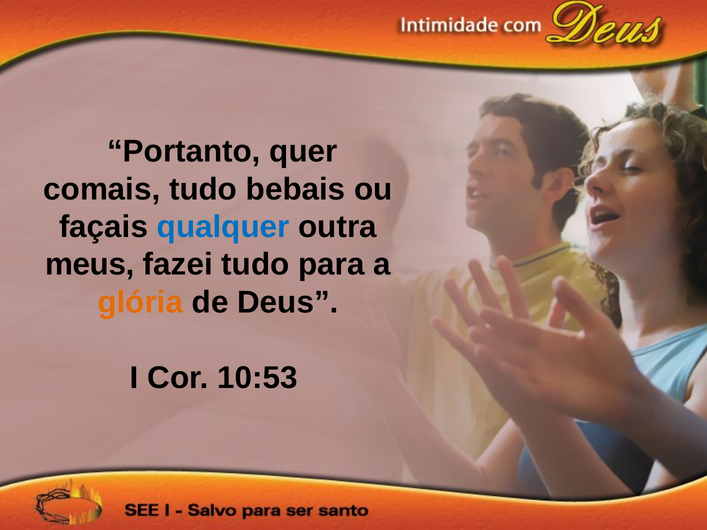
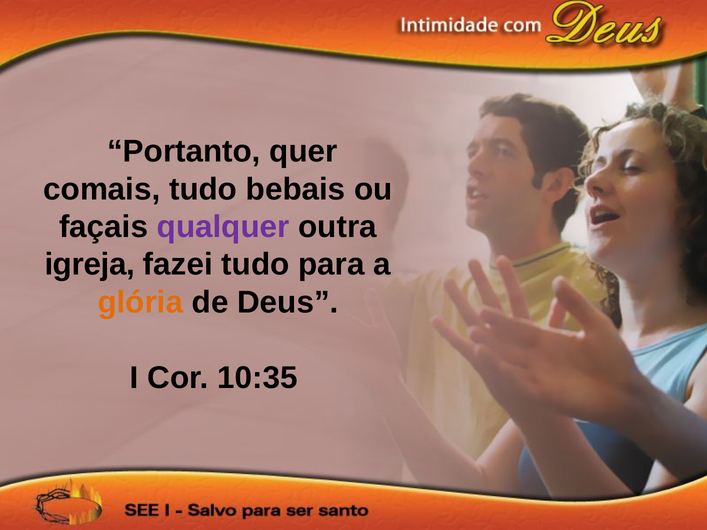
qualquer colour: blue -> purple
meus: meus -> igreja
10:53: 10:53 -> 10:35
